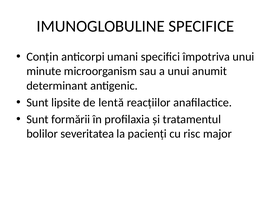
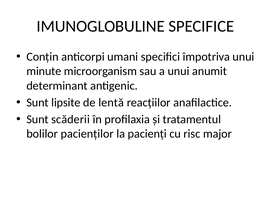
formării: formării -> scăderii
severitatea: severitatea -> pacienţilor
